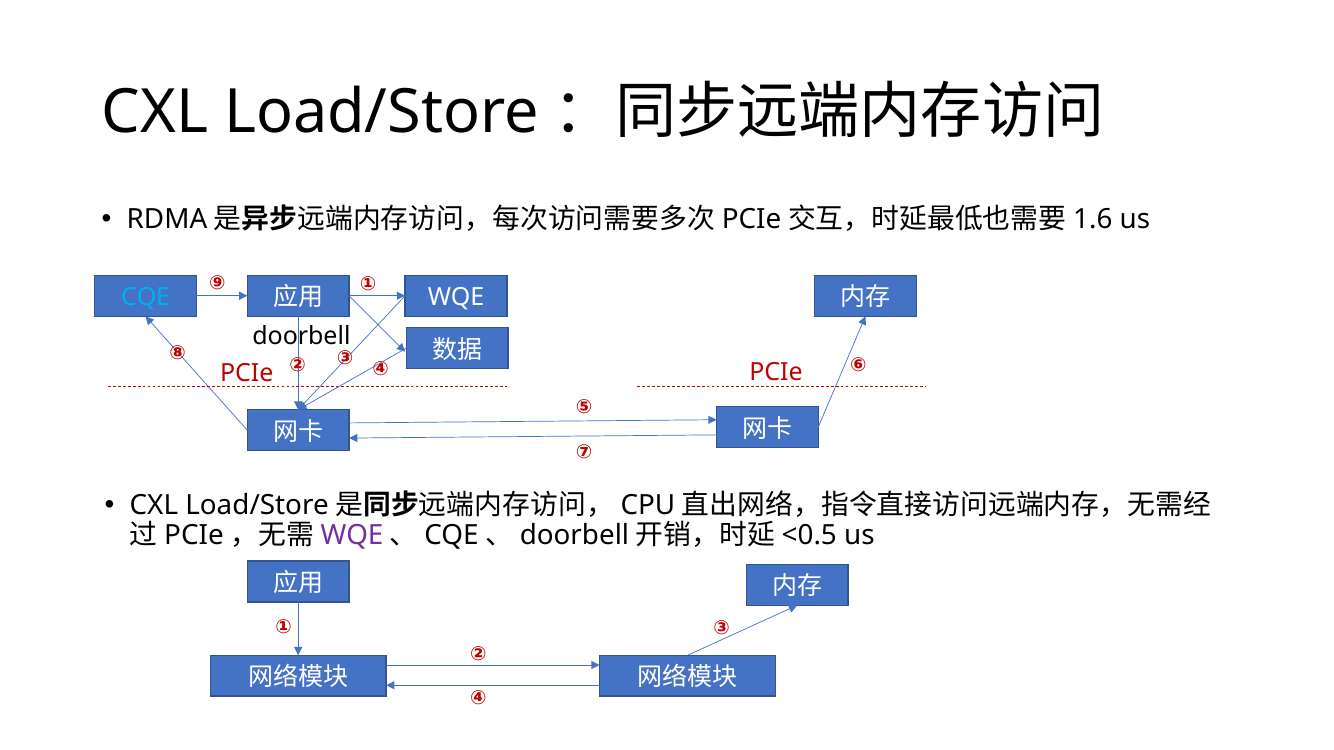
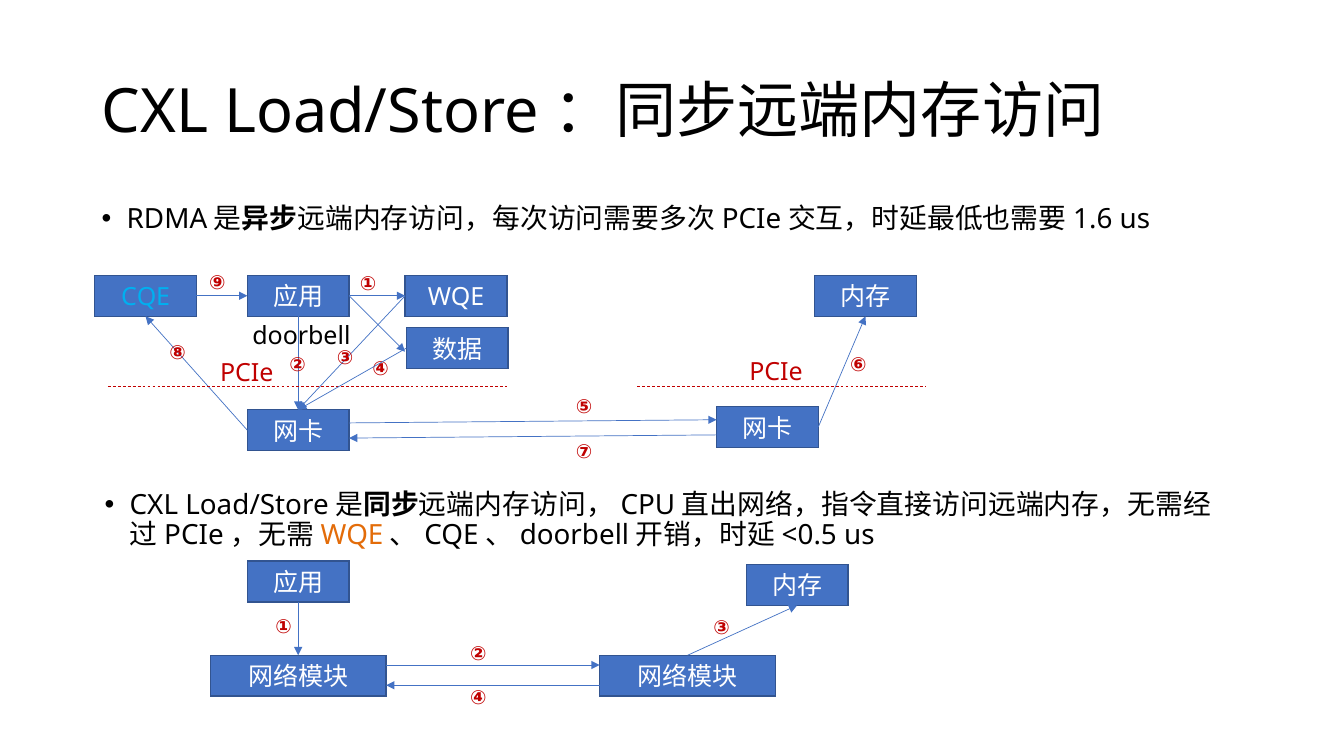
WQE at (352, 535) colour: purple -> orange
